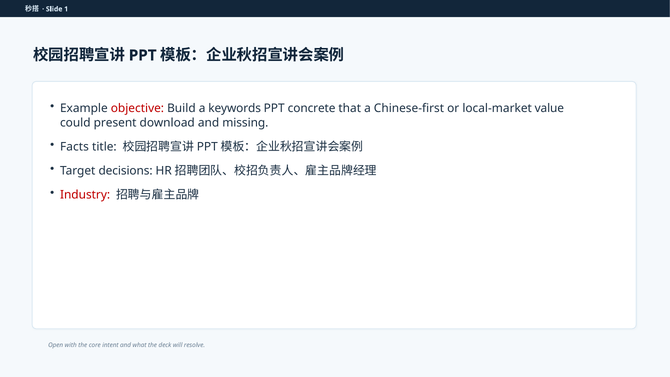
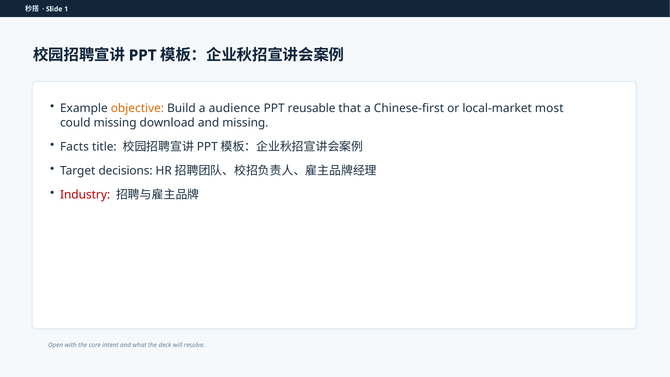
objective colour: red -> orange
keywords: keywords -> audience
concrete: concrete -> reusable
value: value -> most
could present: present -> missing
